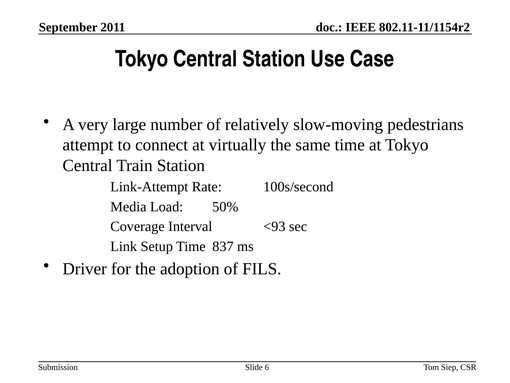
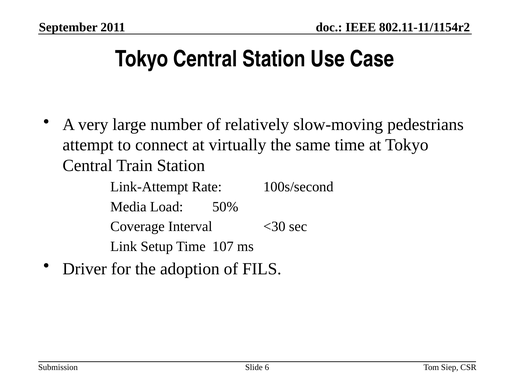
<93: <93 -> <30
837: 837 -> 107
